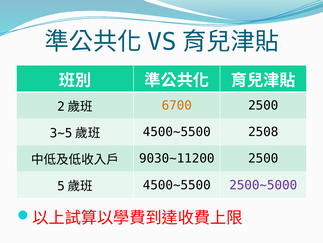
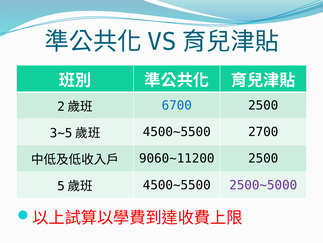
6700 colour: orange -> blue
2508: 2508 -> 2700
9030~11200: 9030~11200 -> 9060~11200
